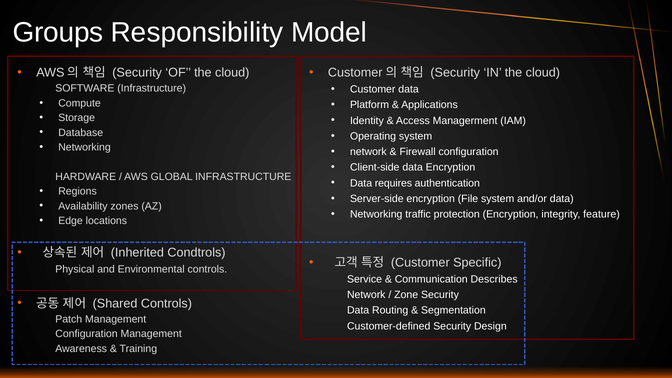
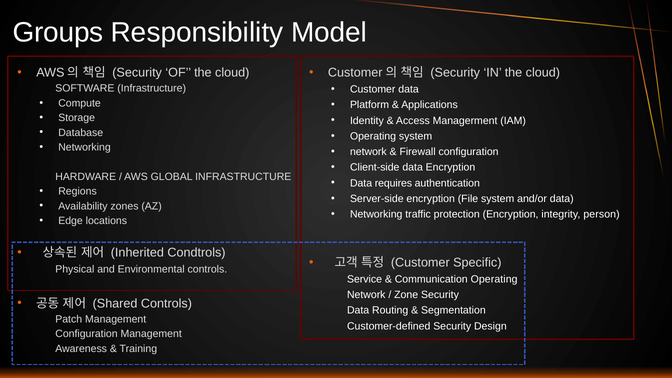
feature: feature -> person
Communication Describes: Describes -> Operating
